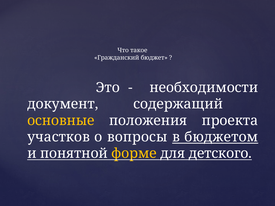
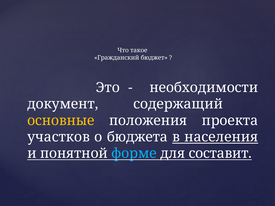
вопросы: вопросы -> бюджета
бюджетом: бюджетом -> населения
форме colour: yellow -> light blue
детского: детского -> составит
